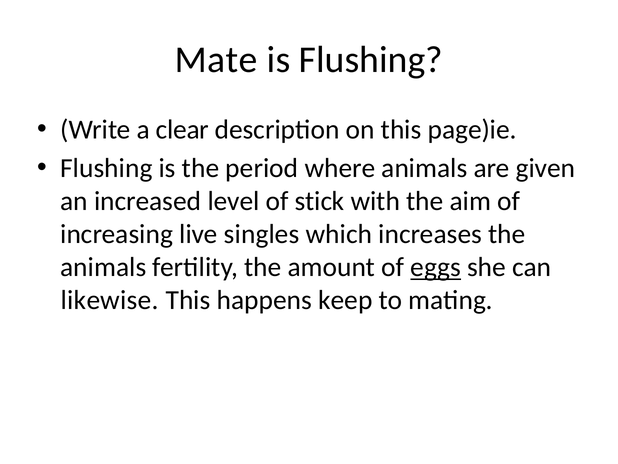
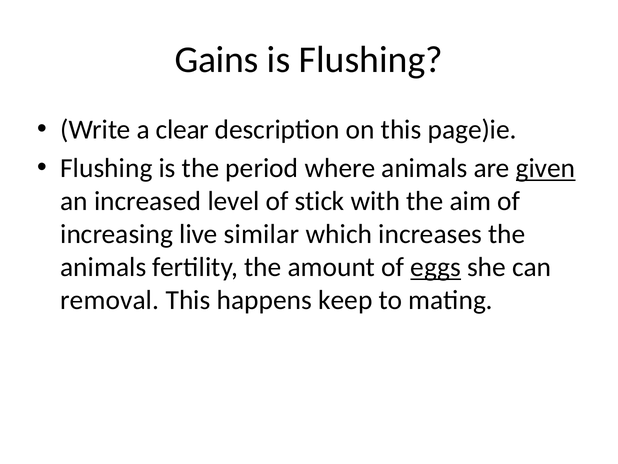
Mate: Mate -> Gains
given underline: none -> present
singles: singles -> similar
likewise: likewise -> removal
